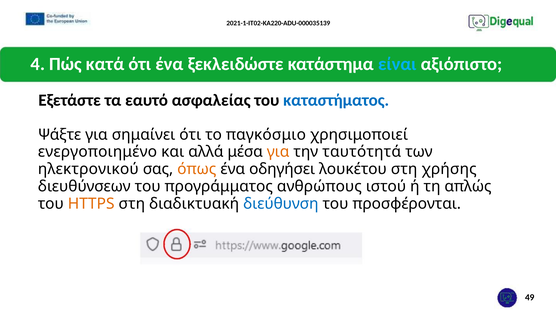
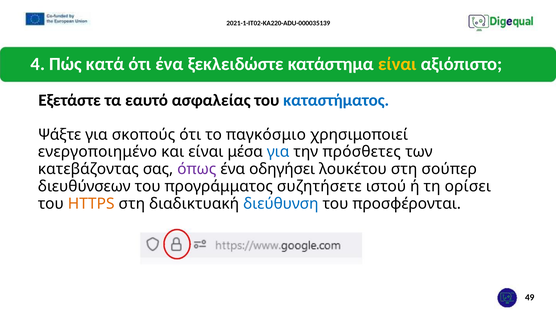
είναι at (397, 64) colour: light blue -> yellow
σημαίνει: σημαίνει -> σκοπούς
και αλλά: αλλά -> είναι
για at (278, 152) colour: orange -> blue
ταυτότητά: ταυτότητά -> πρόσθετες
ηλεκτρονικού: ηλεκτρονικού -> κατεβάζοντας
όπως colour: orange -> purple
χρήσης: χρήσης -> σούπερ
ανθρώπους: ανθρώπους -> συζητήσετε
απλώς: απλώς -> ορίσει
